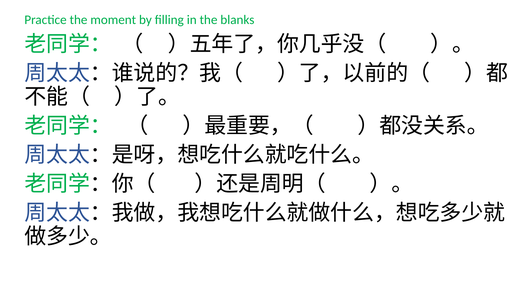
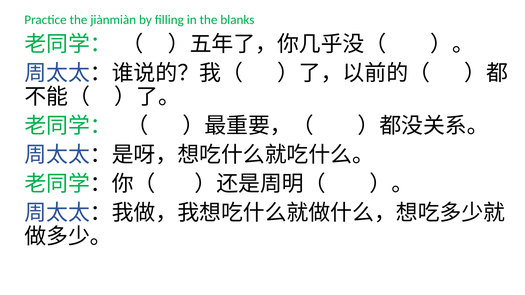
moment: moment -> jiànmiàn
